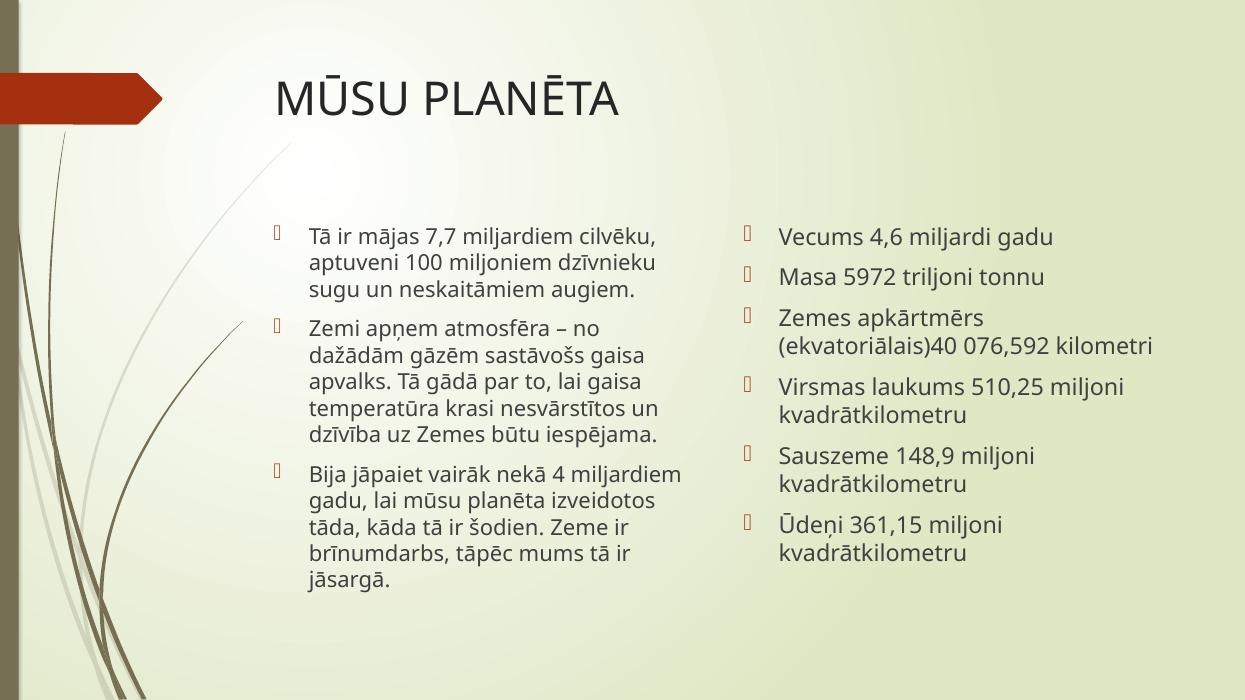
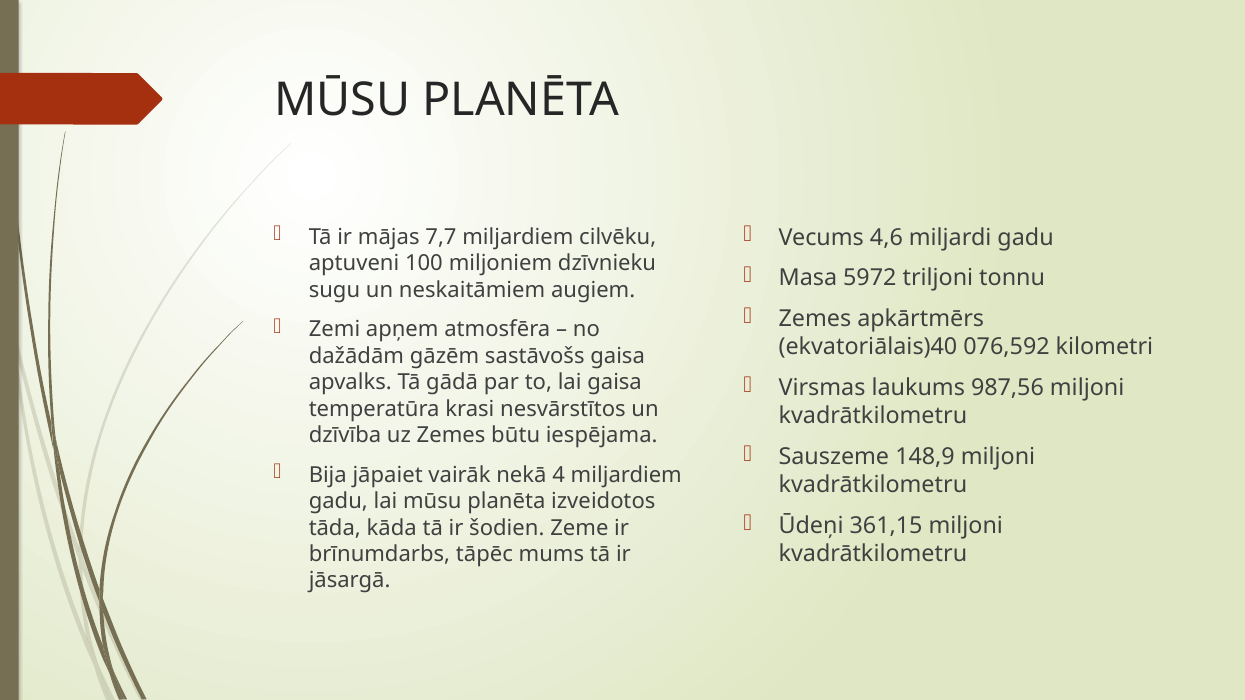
510,25: 510,25 -> 987,56
